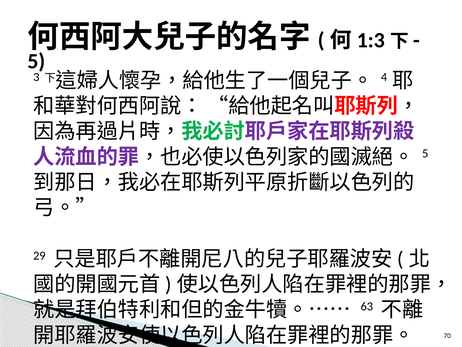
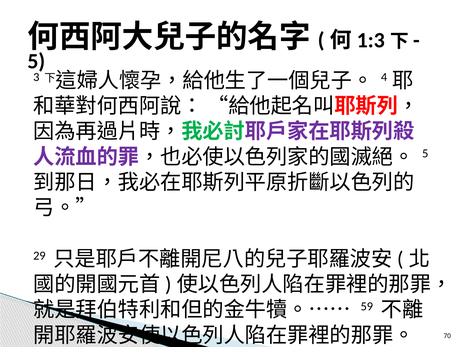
63: 63 -> 59
